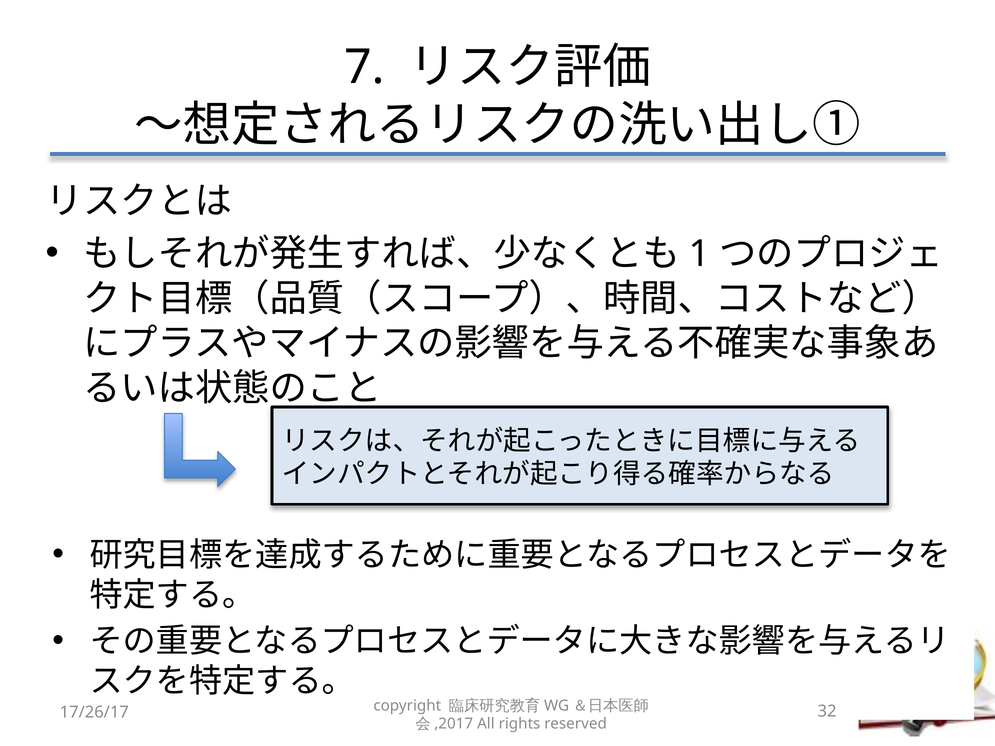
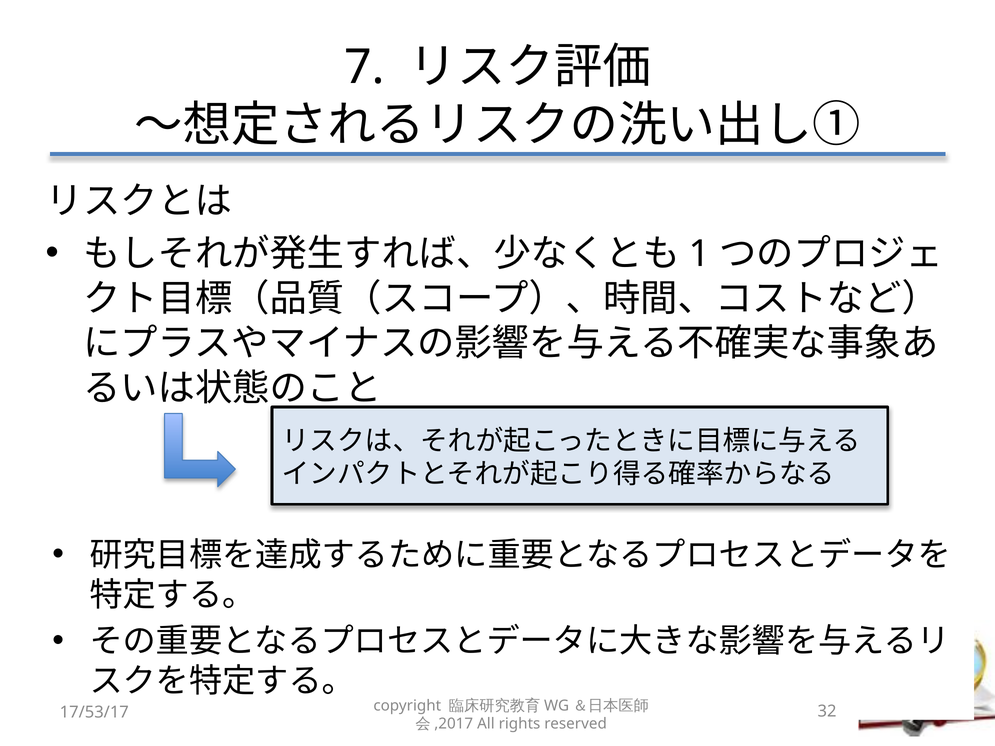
17/26/17: 17/26/17 -> 17/53/17
